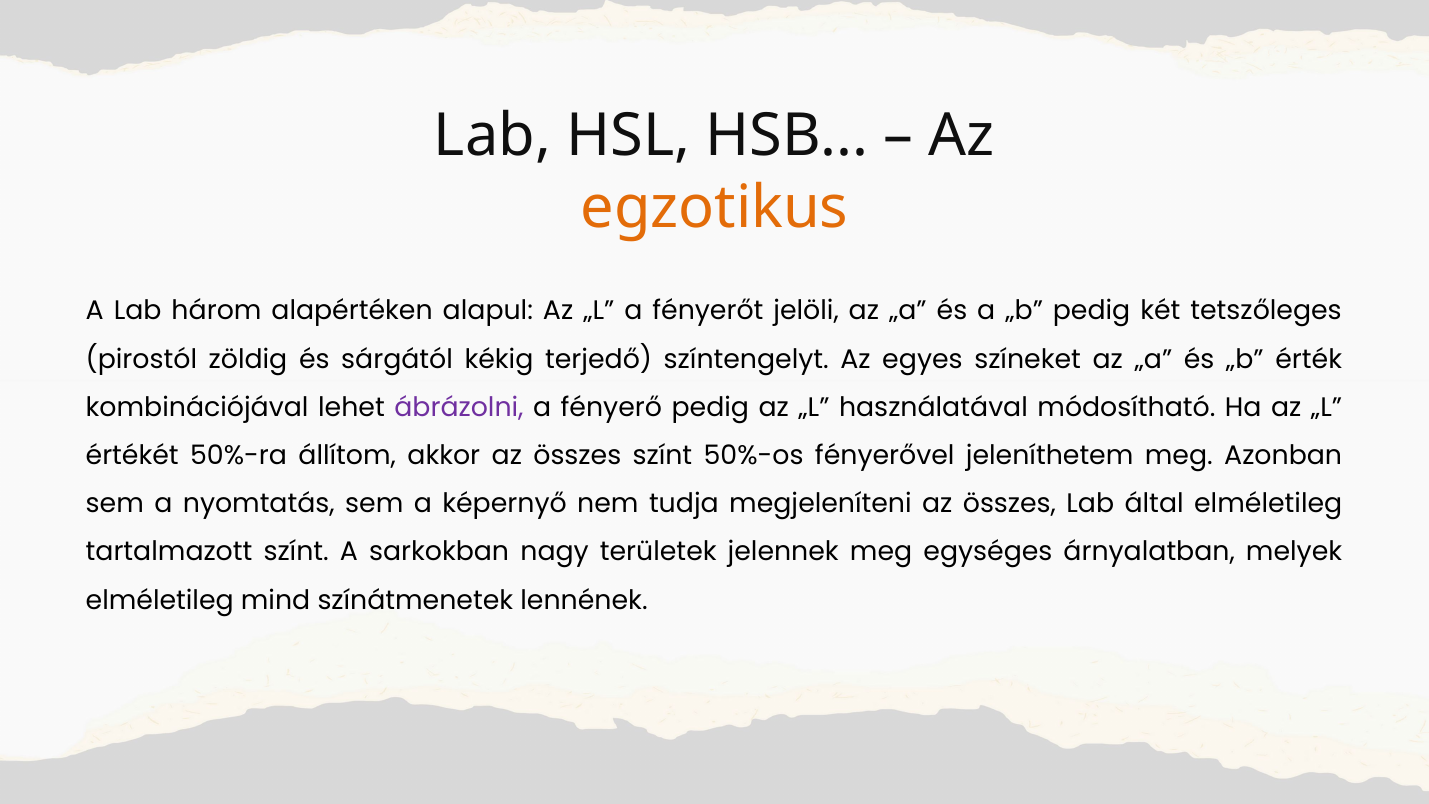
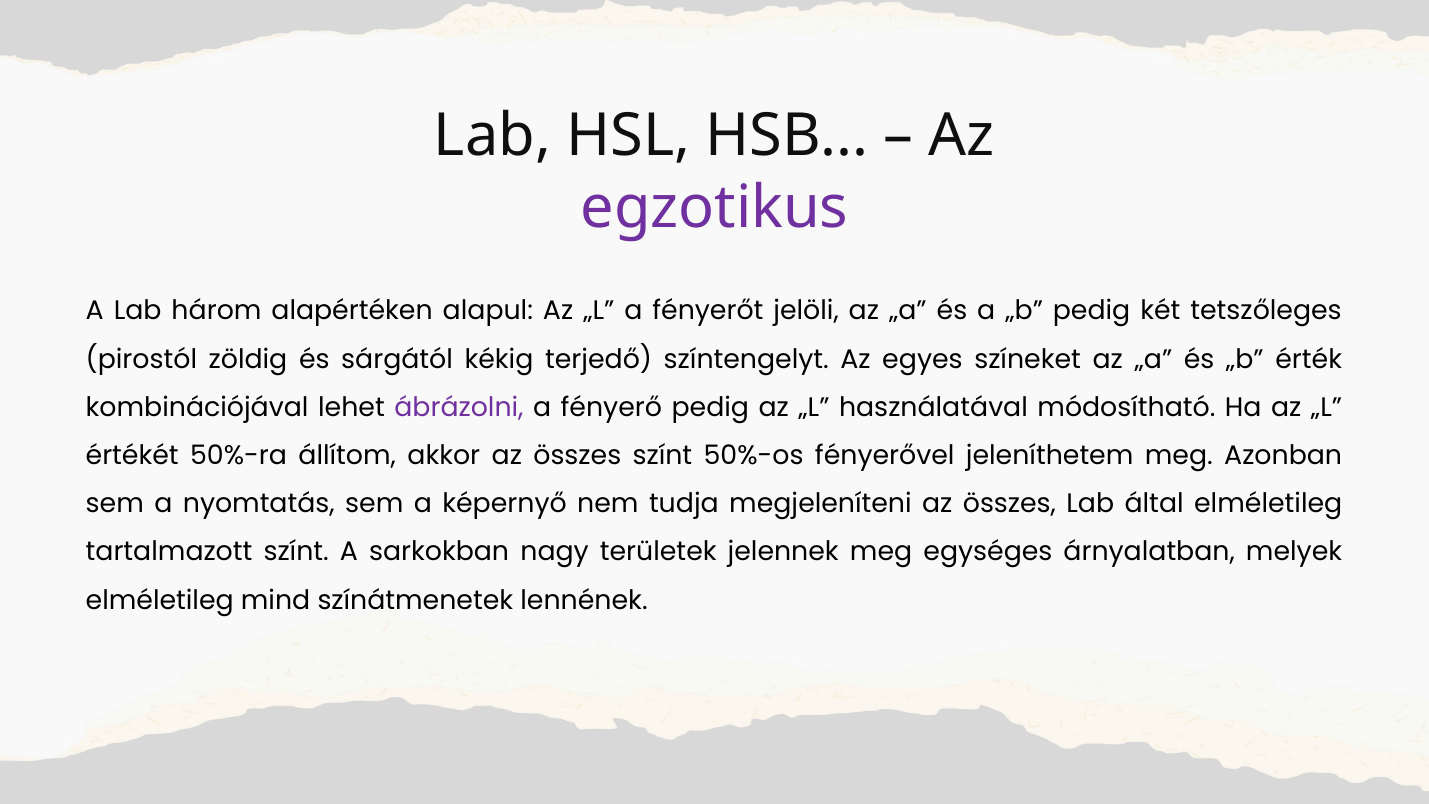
egzotikus colour: orange -> purple
